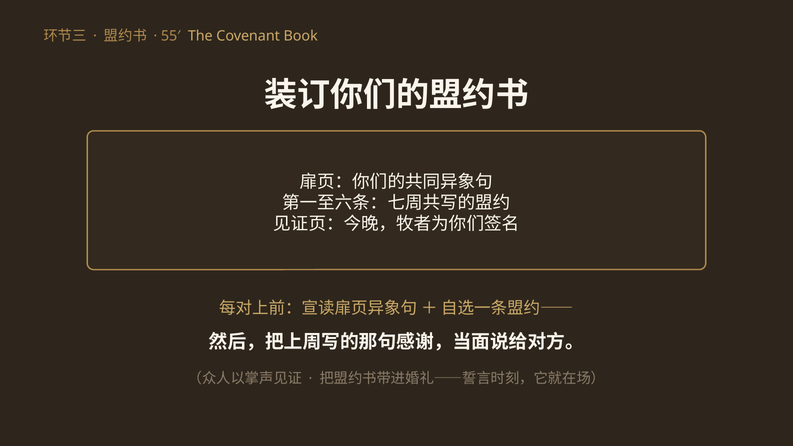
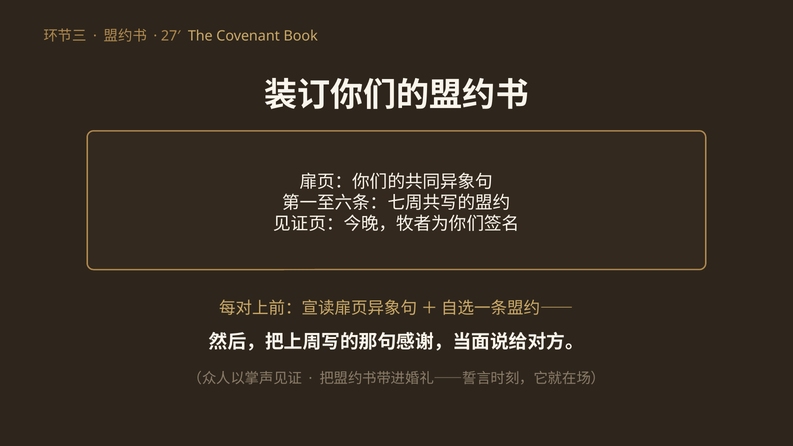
55′: 55′ -> 27′
